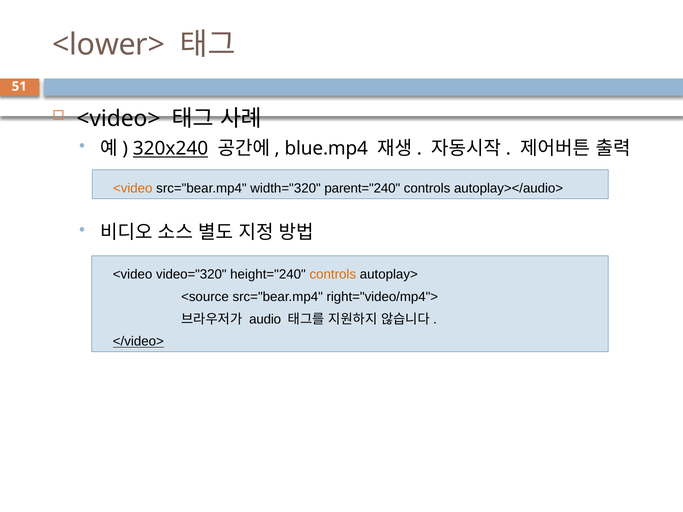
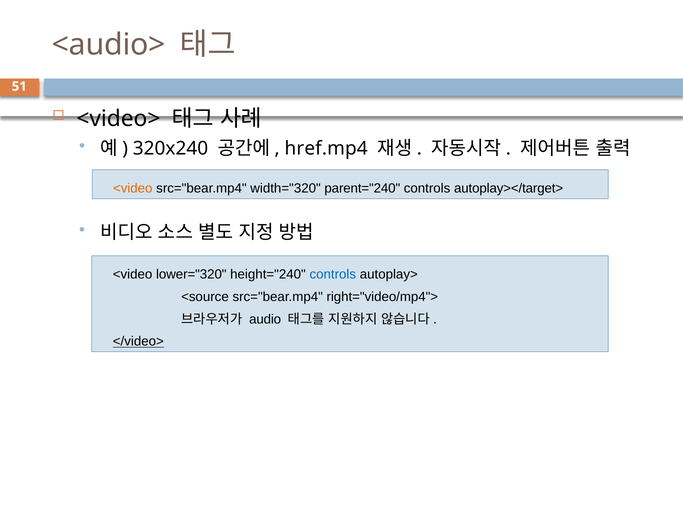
<lower>: <lower> -> <audio>
320x240 underline: present -> none
blue.mp4: blue.mp4 -> href.mp4
autoplay></audio>: autoplay></audio> -> autoplay></target>
video="320: video="320 -> lower="320
controls at (333, 275) colour: orange -> blue
